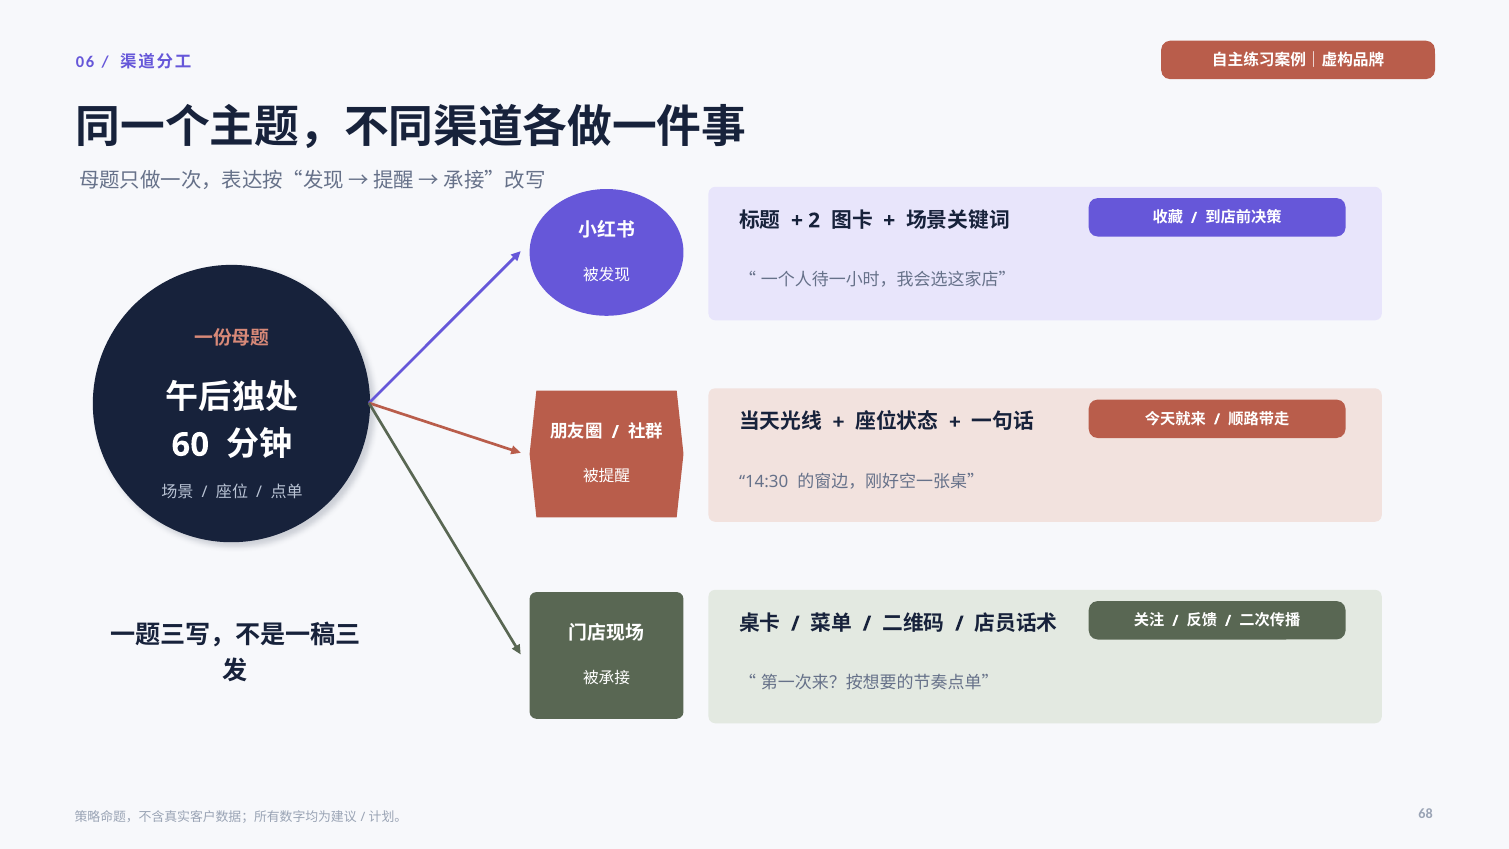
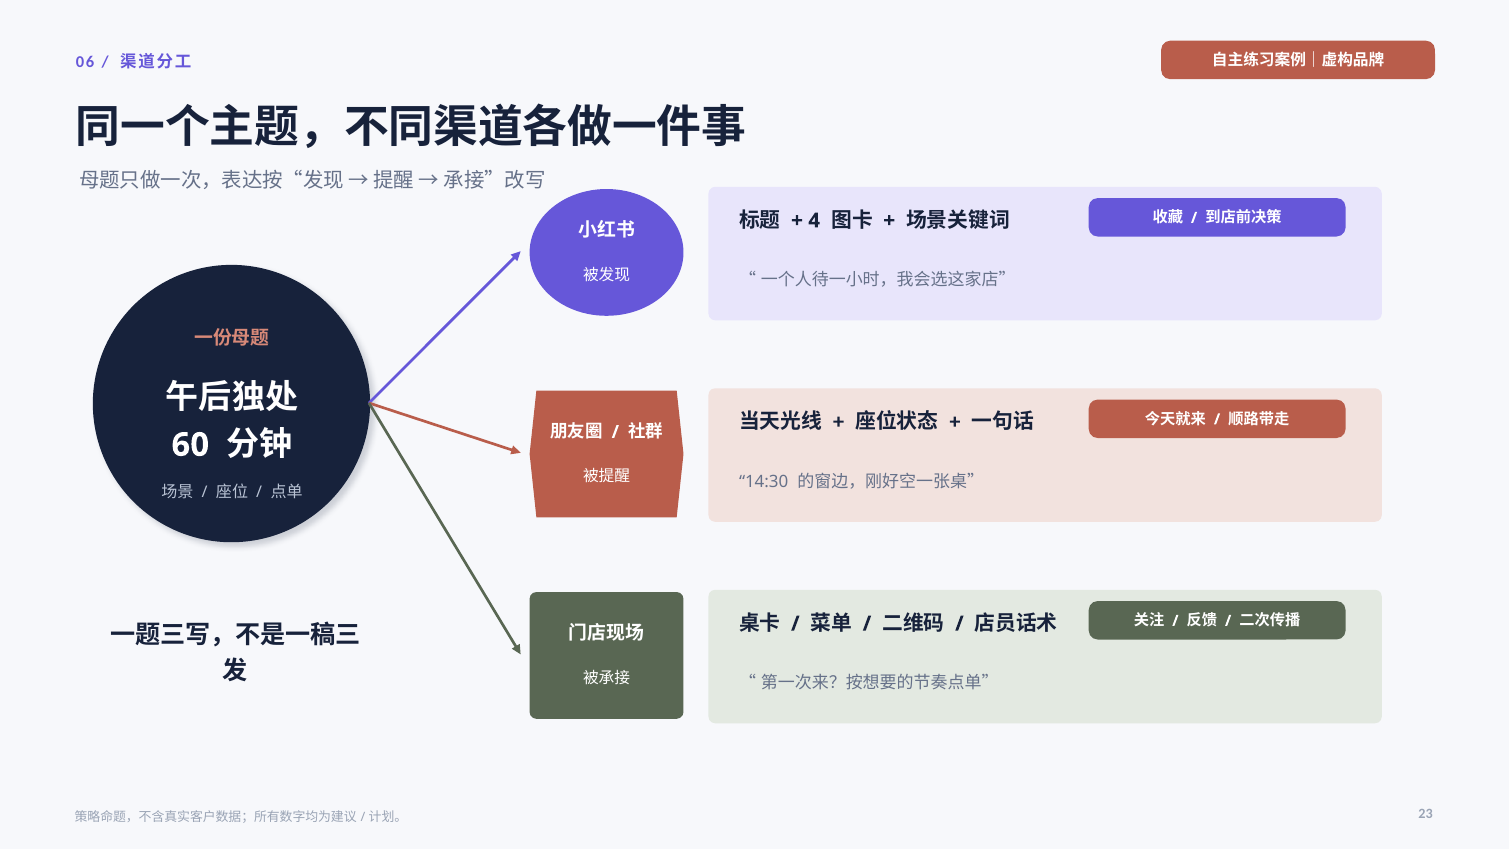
2: 2 -> 4
68: 68 -> 23
